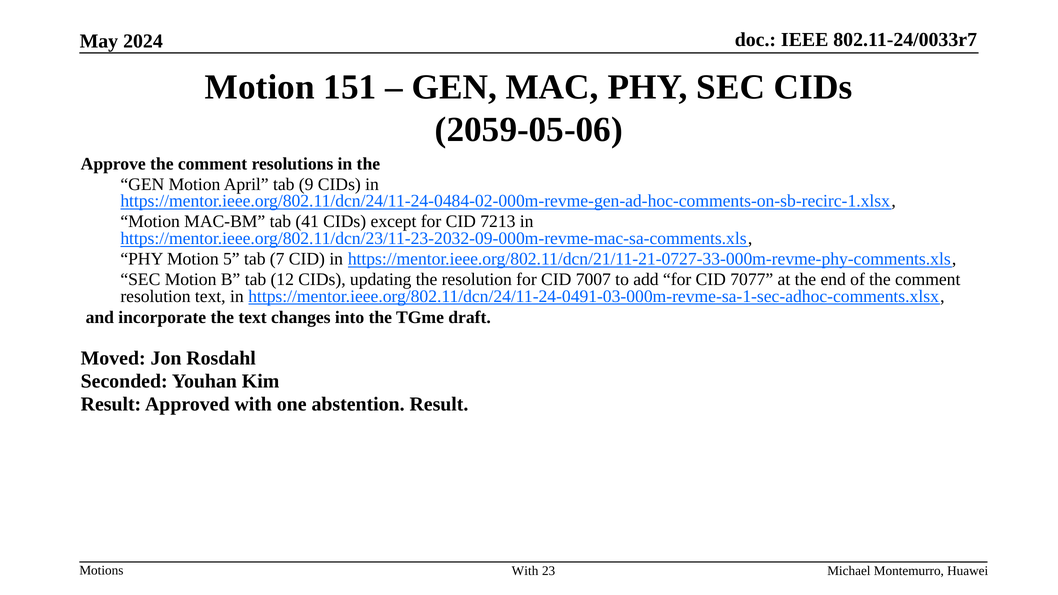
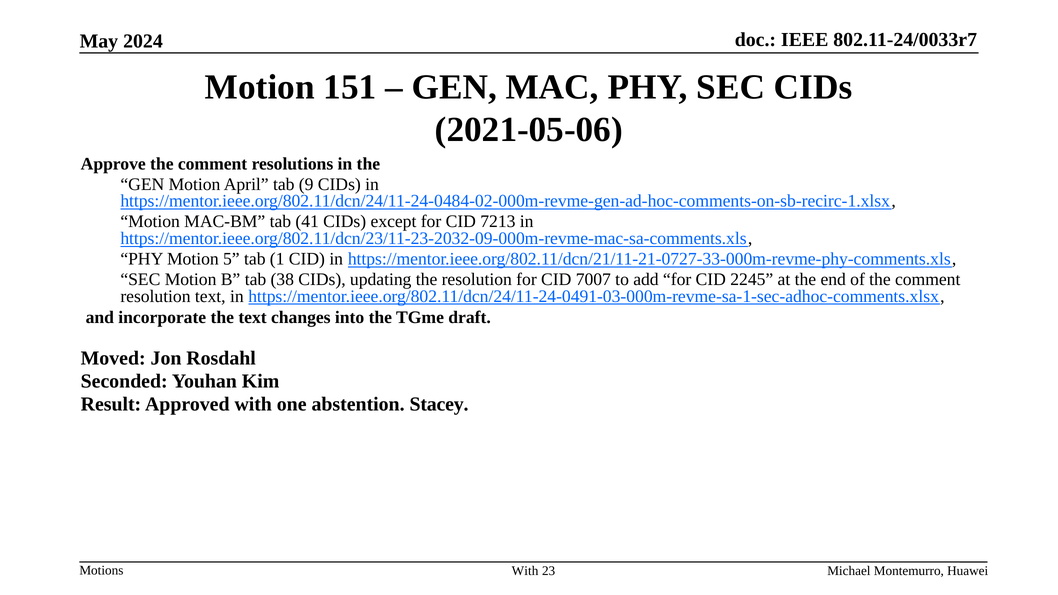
2059-05-06: 2059-05-06 -> 2021-05-06
7: 7 -> 1
12: 12 -> 38
7077: 7077 -> 2245
abstention Result: Result -> Stacey
